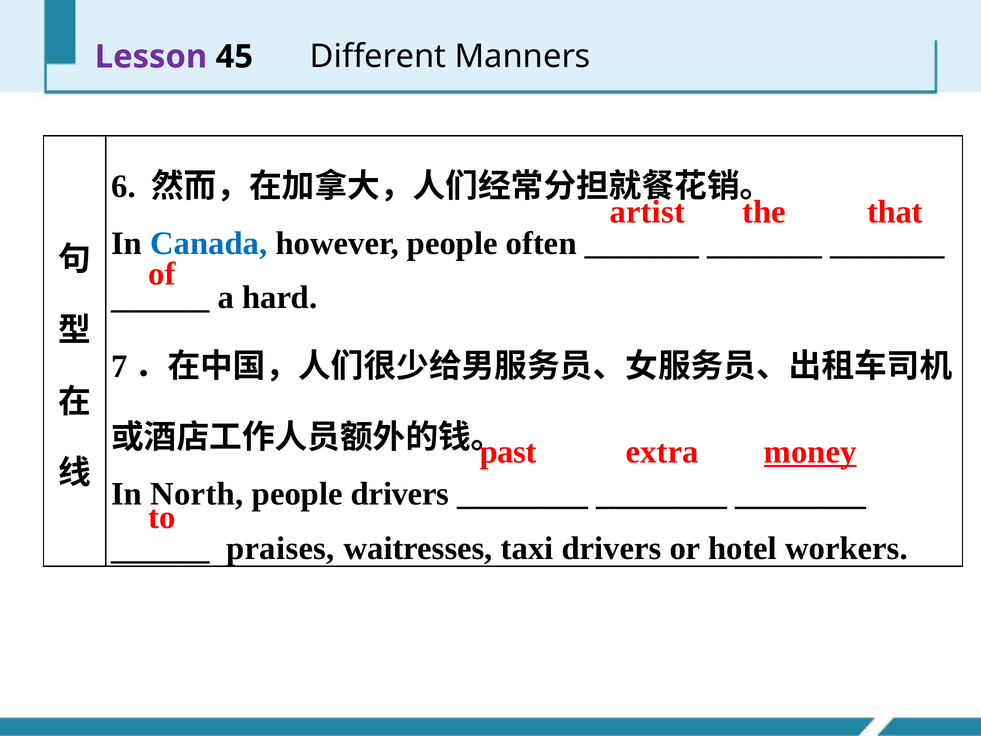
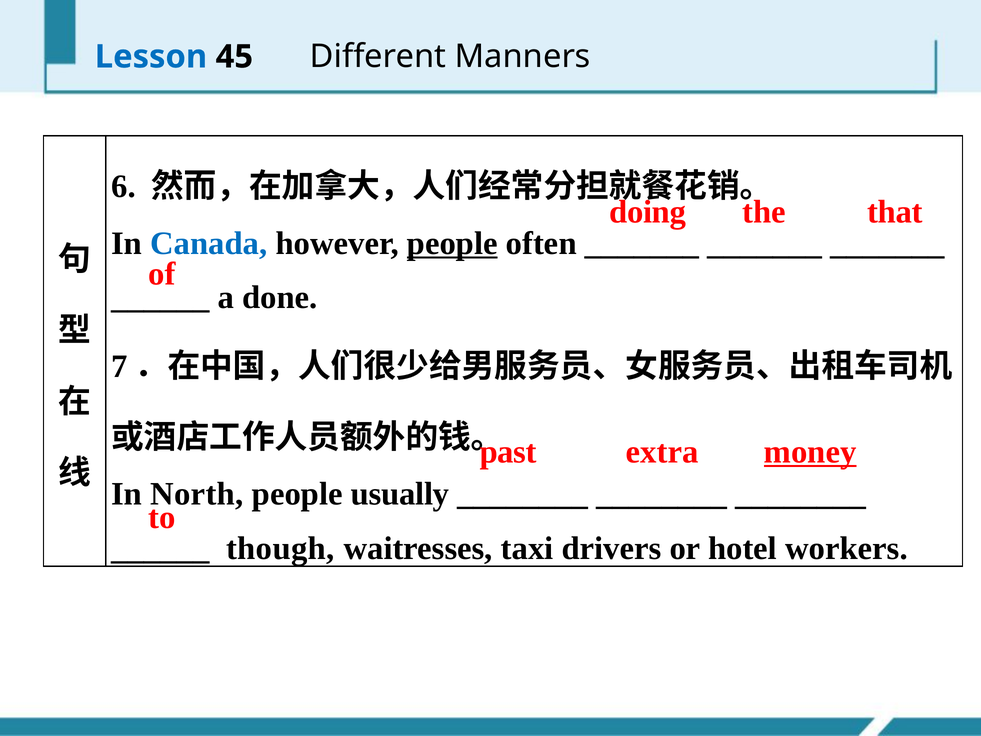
Lesson colour: purple -> blue
artist: artist -> doing
people at (452, 243) underline: none -> present
hard: hard -> done
people drivers: drivers -> usually
praises: praises -> though
